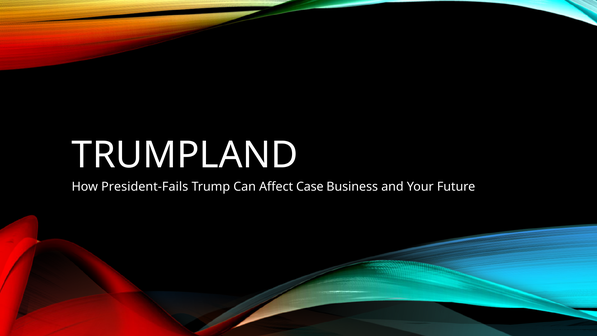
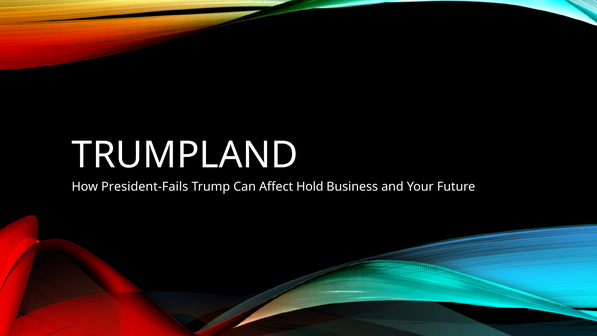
Case: Case -> Hold
